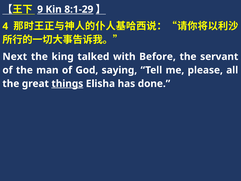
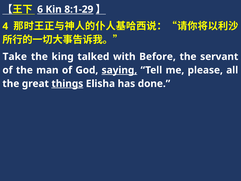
9: 9 -> 6
Next: Next -> Take
saying underline: none -> present
